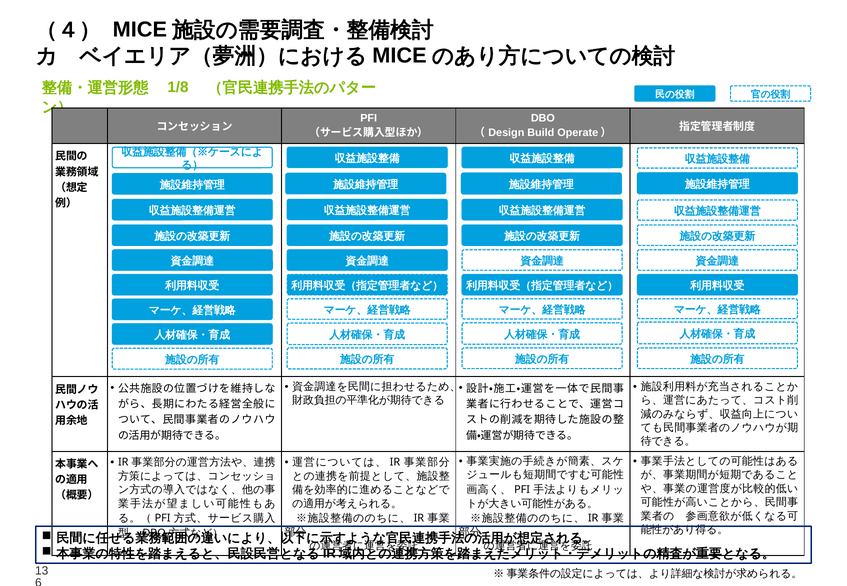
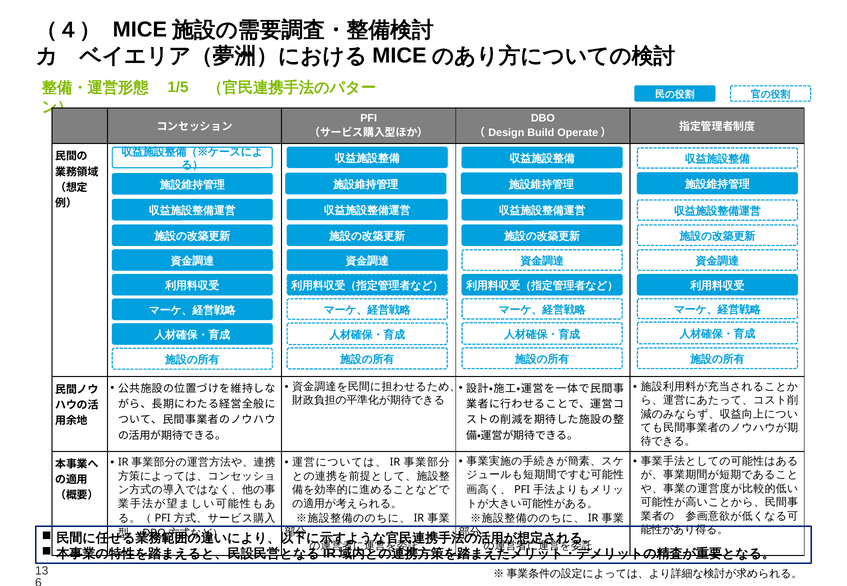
1/8: 1/8 -> 1/5
